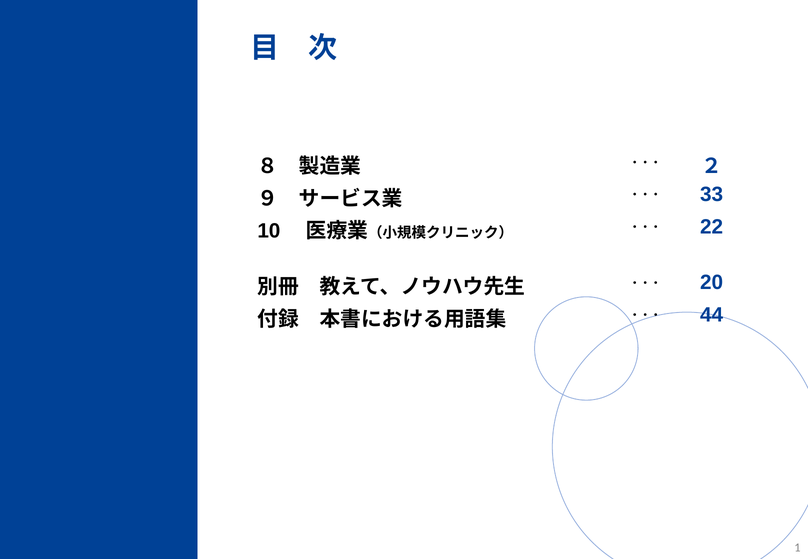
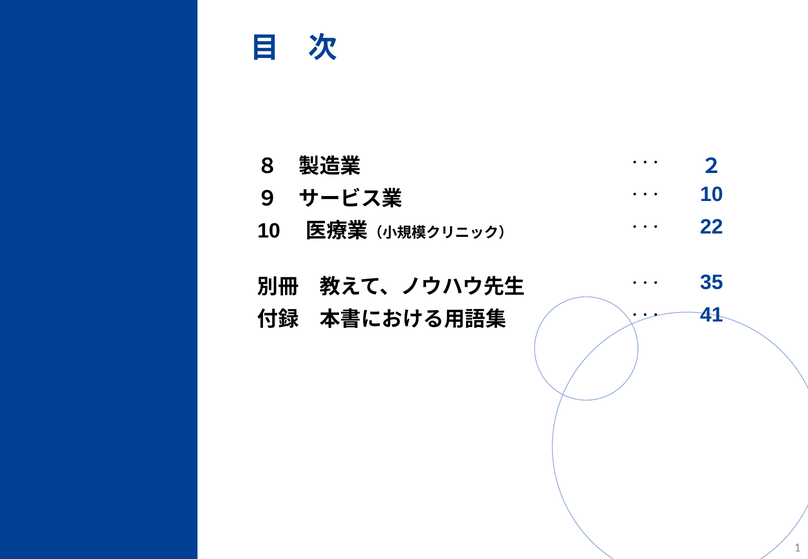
33 at (712, 194): 33 -> 10
20: 20 -> 35
44: 44 -> 41
